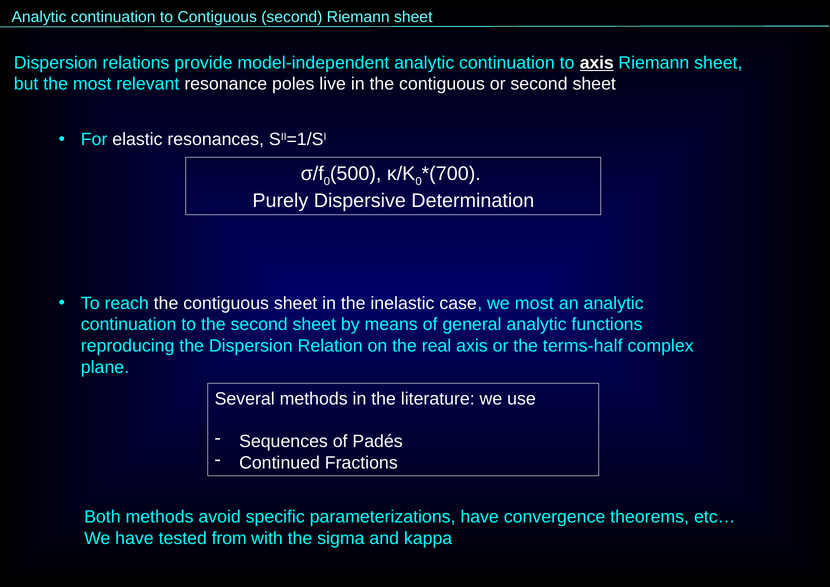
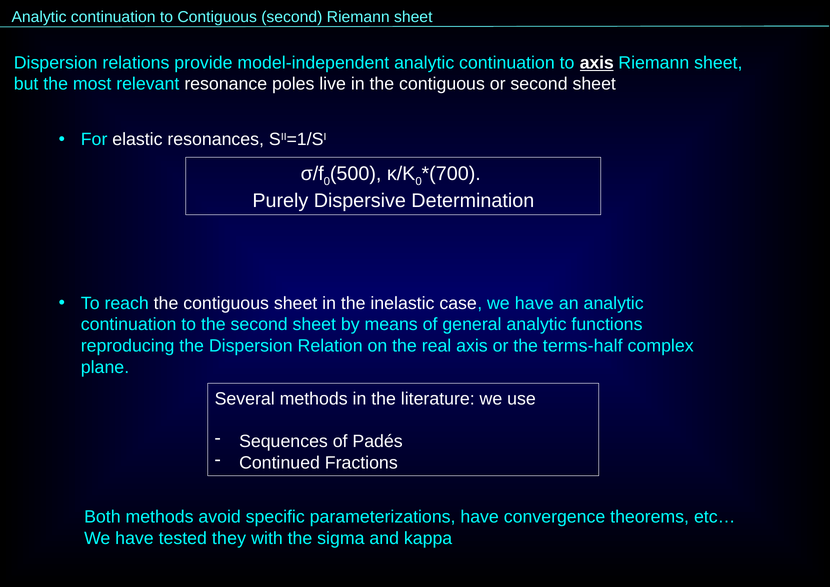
case we most: most -> have
from: from -> they
